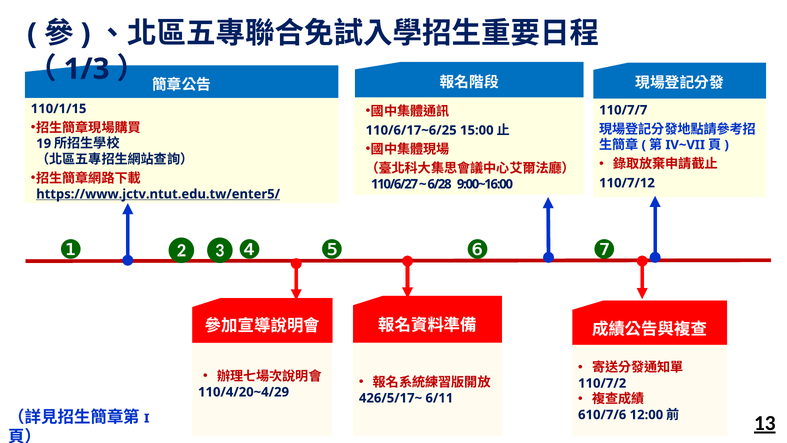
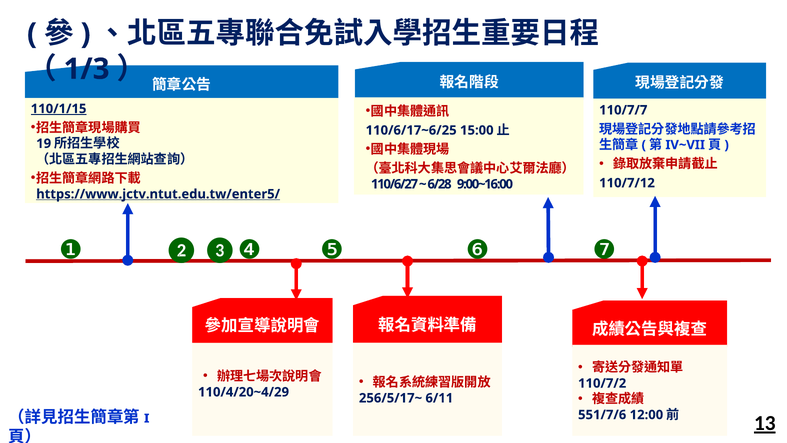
110/1/15 underline: none -> present
426/5/17~: 426/5/17~ -> 256/5/17~
610/7/6: 610/7/6 -> 551/7/6
